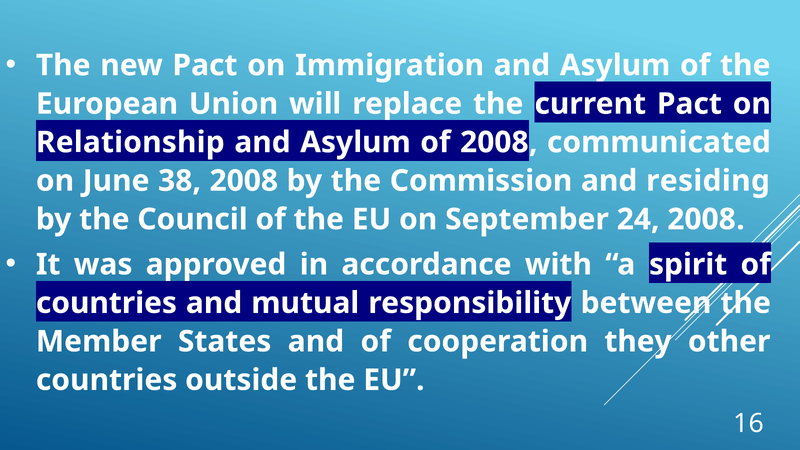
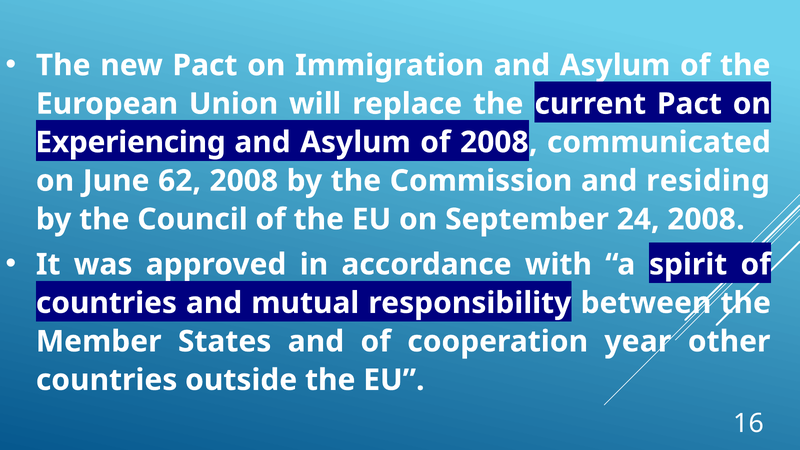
Relationship: Relationship -> Experiencing
38: 38 -> 62
they: they -> year
